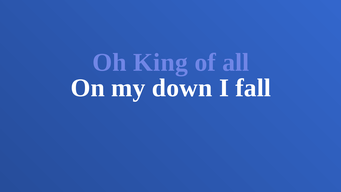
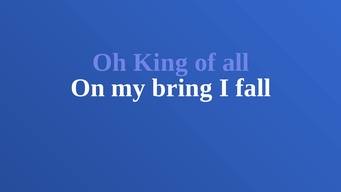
down: down -> bring
